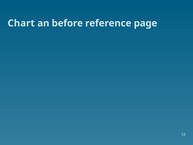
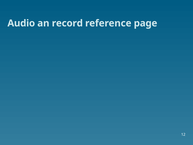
Chart: Chart -> Audio
before: before -> record
